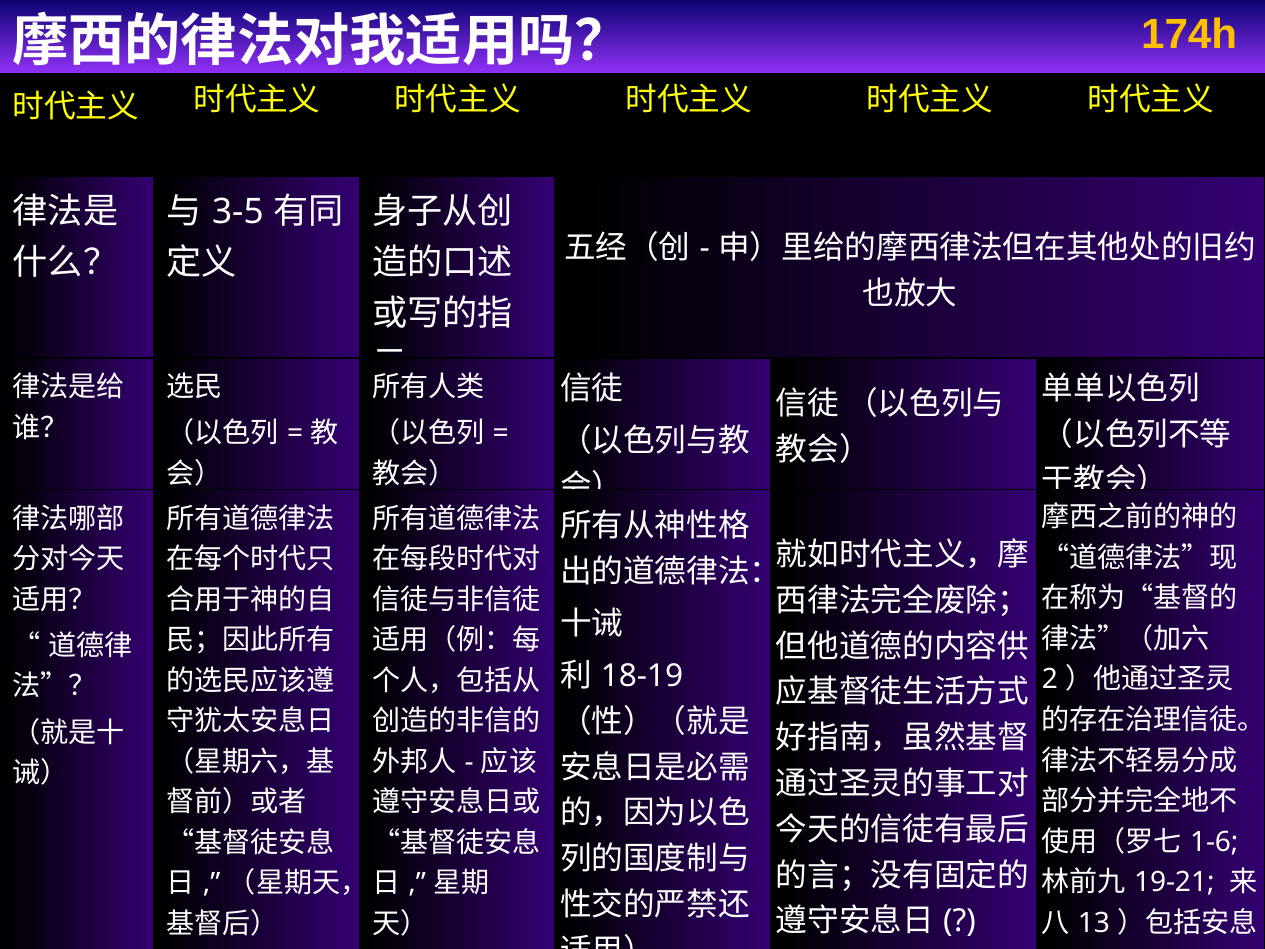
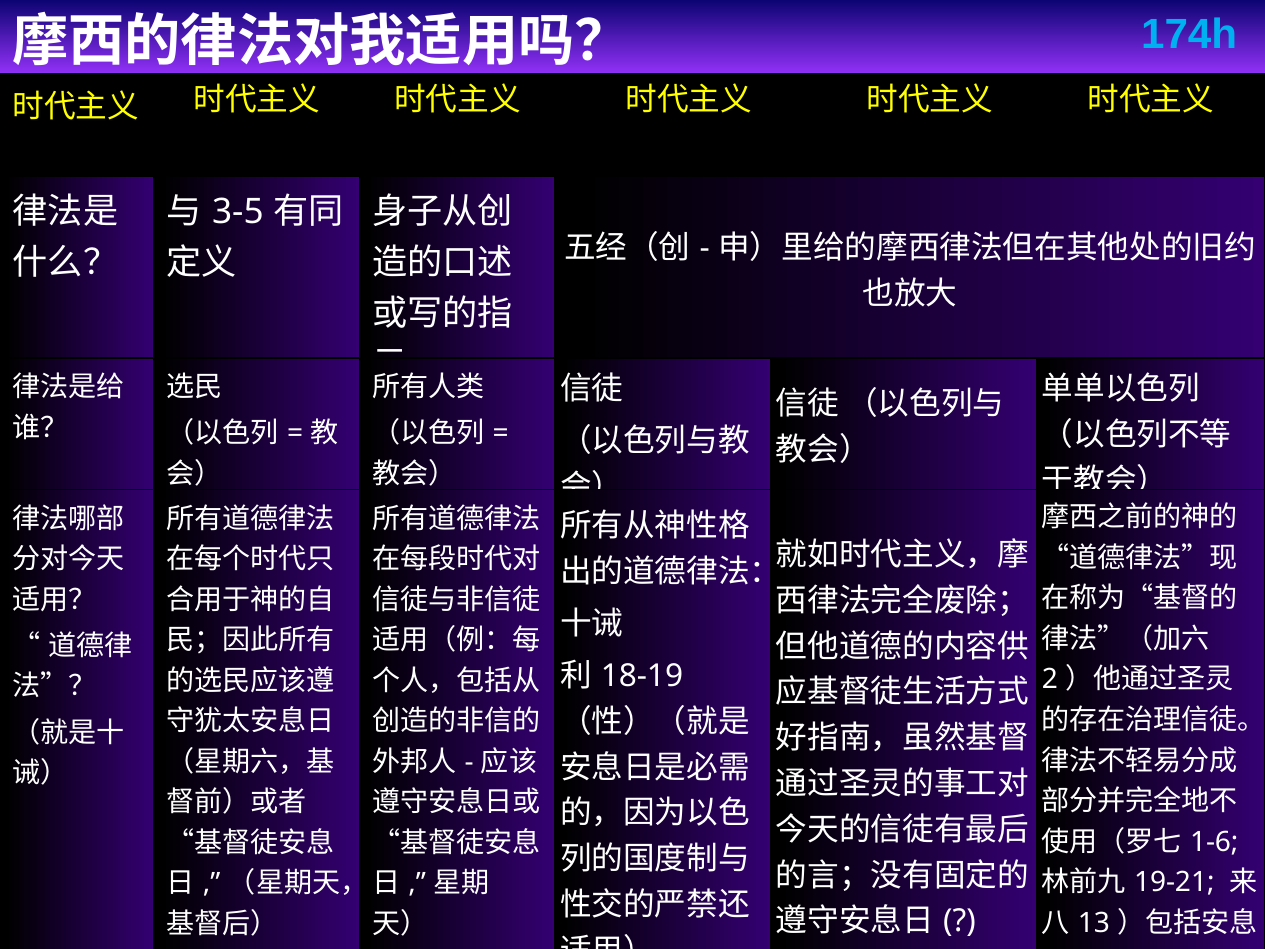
174h colour: yellow -> light blue
